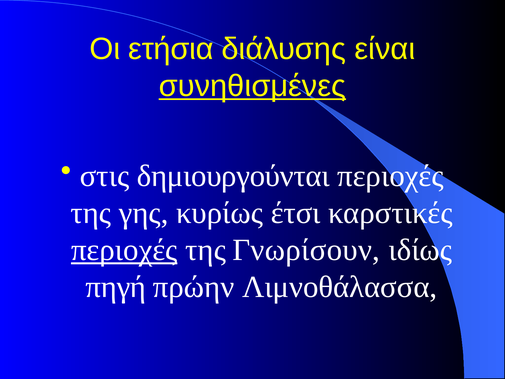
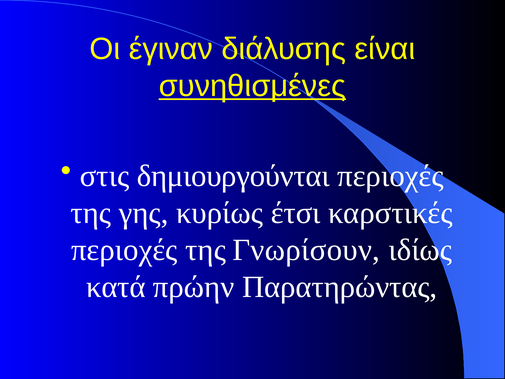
ετήσια: ετήσια -> έγιναν
περιοχές at (124, 250) underline: present -> none
πηγή: πηγή -> κατά
Λιμνοθάλασσα: Λιμνοθάλασσα -> Παρατηρώντας
